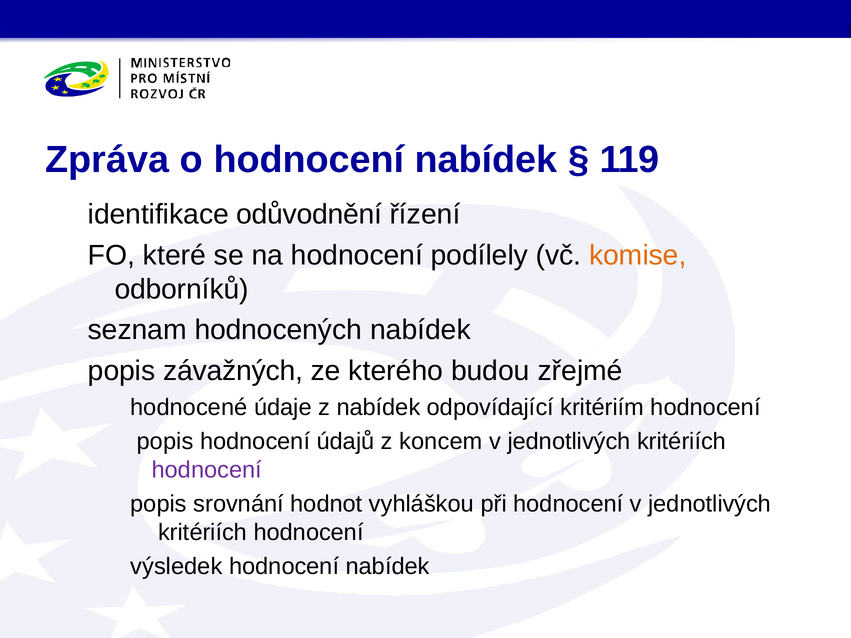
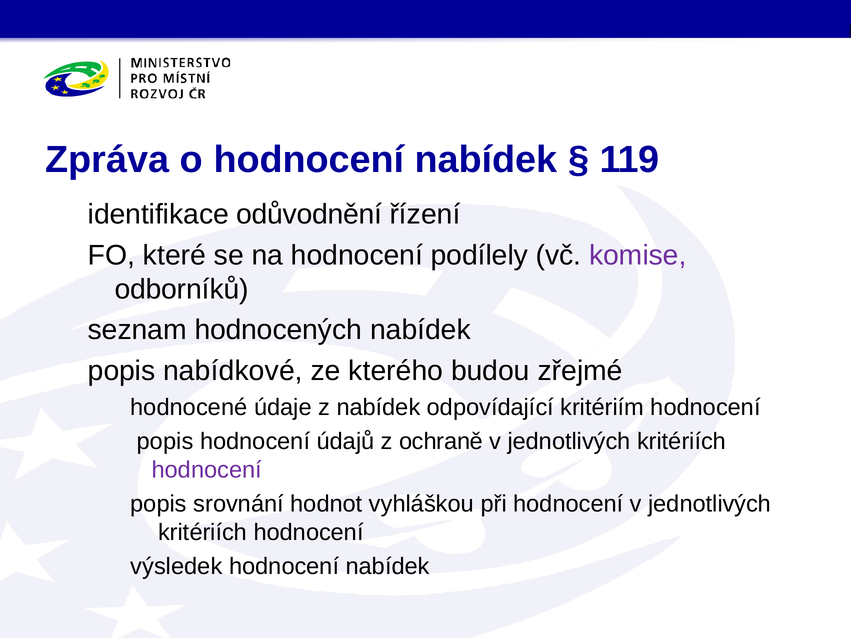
komise colour: orange -> purple
závažných: závažných -> nabídkové
koncem: koncem -> ochraně
